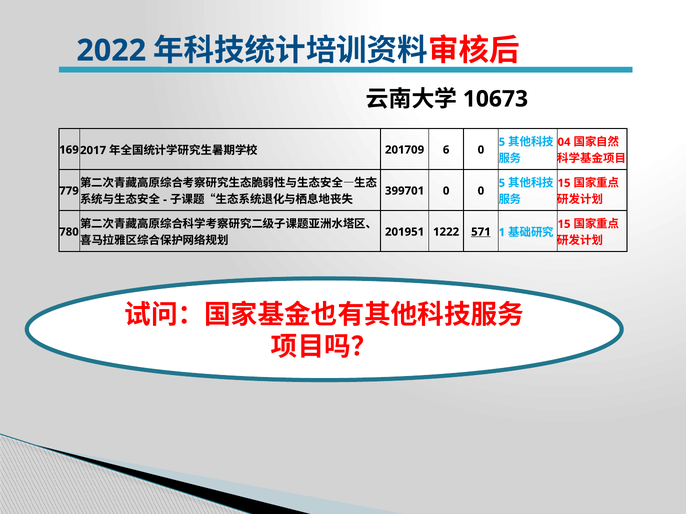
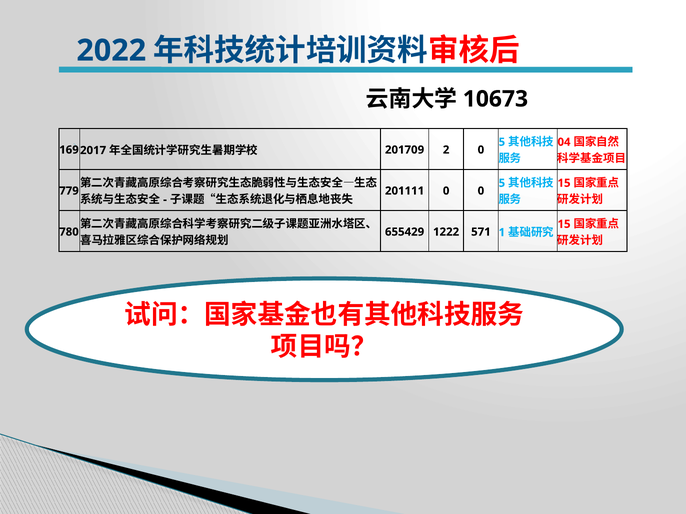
6: 6 -> 2
399701: 399701 -> 201111
201951: 201951 -> 655429
571 underline: present -> none
